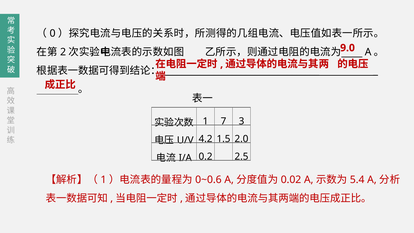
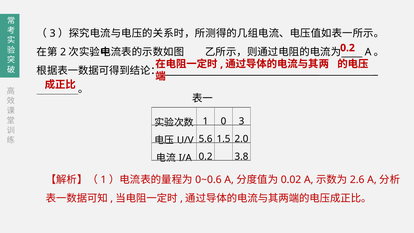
0 at (53, 33): 0 -> 3
9.0 at (348, 48): 9.0 -> 0.2
7: 7 -> 0
4.2: 4.2 -> 5.6
2.5: 2.5 -> 3.8
5.4: 5.4 -> 2.6
